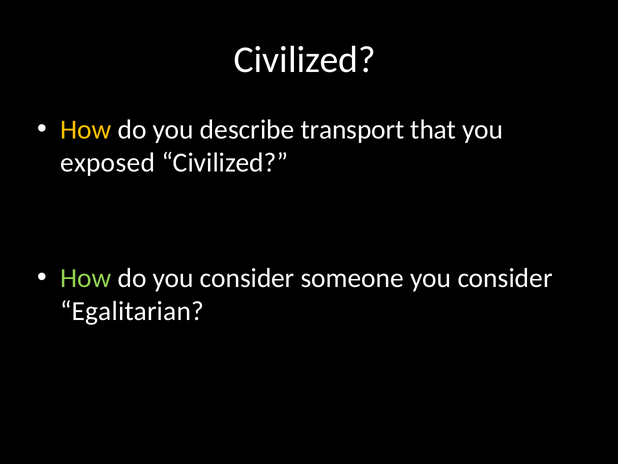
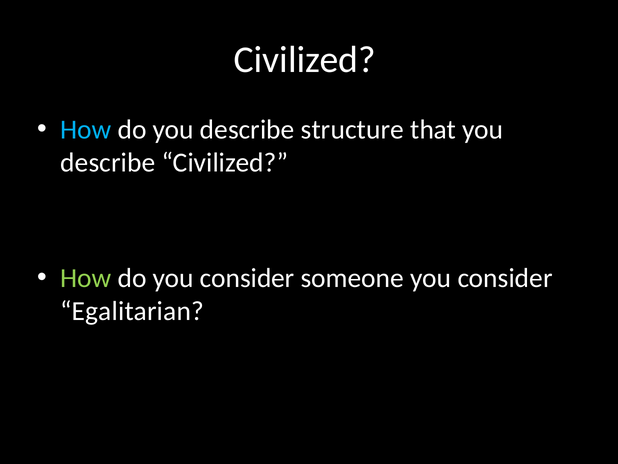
How at (86, 130) colour: yellow -> light blue
transport: transport -> structure
exposed at (108, 163): exposed -> describe
